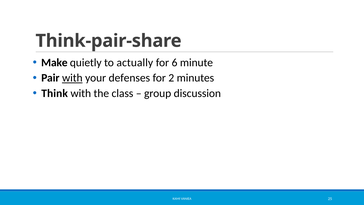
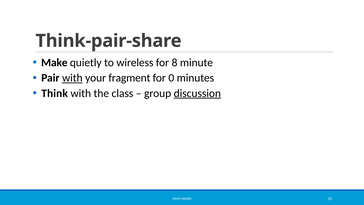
actually: actually -> wireless
6: 6 -> 8
defenses: defenses -> fragment
2: 2 -> 0
discussion underline: none -> present
